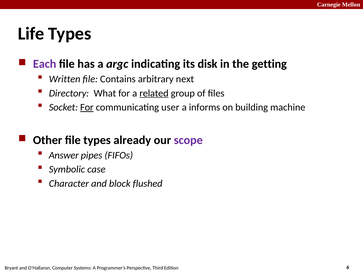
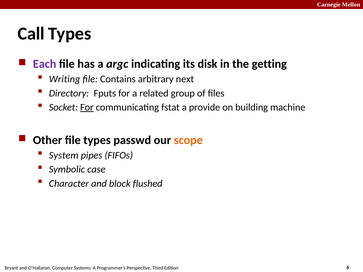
Life: Life -> Call
Written: Written -> Writing
What: What -> Fputs
related underline: present -> none
user: user -> fstat
informs: informs -> provide
already: already -> passwd
scope colour: purple -> orange
Answer: Answer -> System
